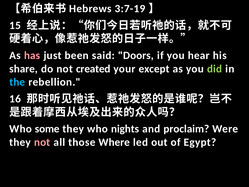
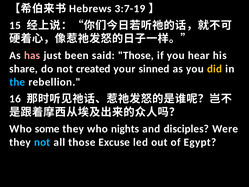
said Doors: Doors -> Those
except: except -> sinned
did colour: light green -> yellow
proclaim: proclaim -> disciples
not at (42, 142) colour: pink -> light blue
Where: Where -> Excuse
